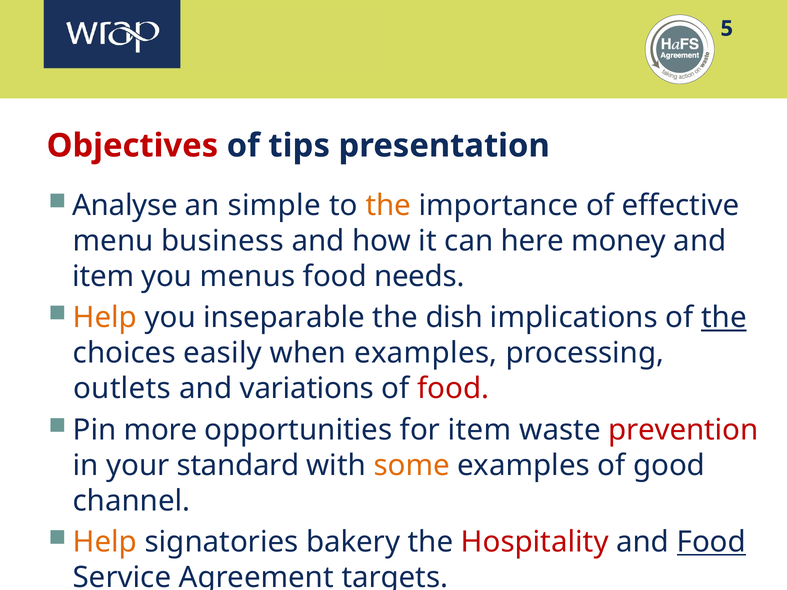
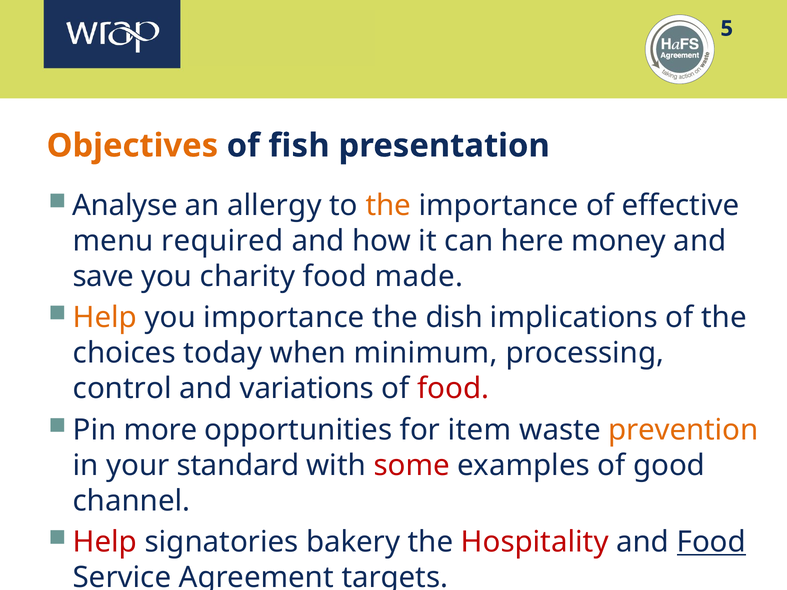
Objectives colour: red -> orange
tips: tips -> fish
simple: simple -> allergy
business: business -> required
item at (103, 276): item -> save
menus: menus -> charity
needs: needs -> made
you inseparable: inseparable -> importance
the at (724, 318) underline: present -> none
easily: easily -> today
when examples: examples -> minimum
outlets: outlets -> control
prevention colour: red -> orange
some colour: orange -> red
Help at (105, 542) colour: orange -> red
